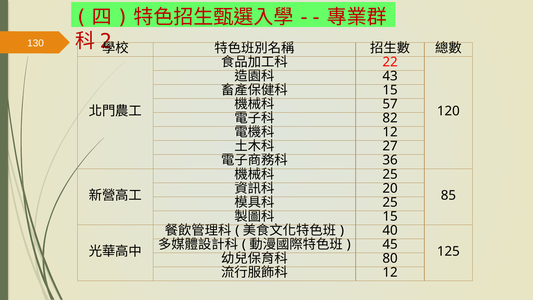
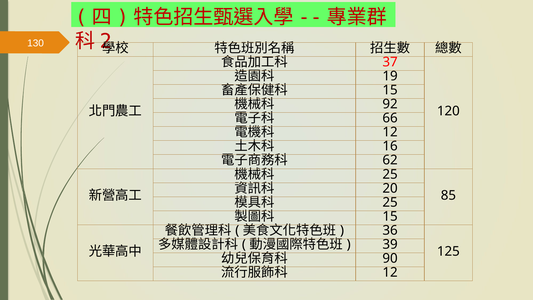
22: 22 -> 37
43: 43 -> 19
57: 57 -> 92
82: 82 -> 66
27: 27 -> 16
36: 36 -> 62
40: 40 -> 36
45: 45 -> 39
80: 80 -> 90
